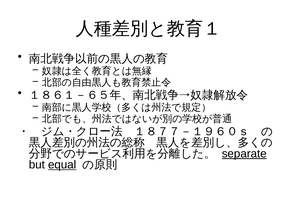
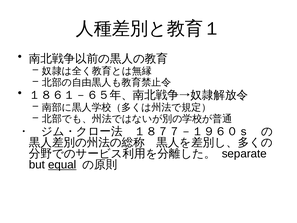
separate underline: present -> none
